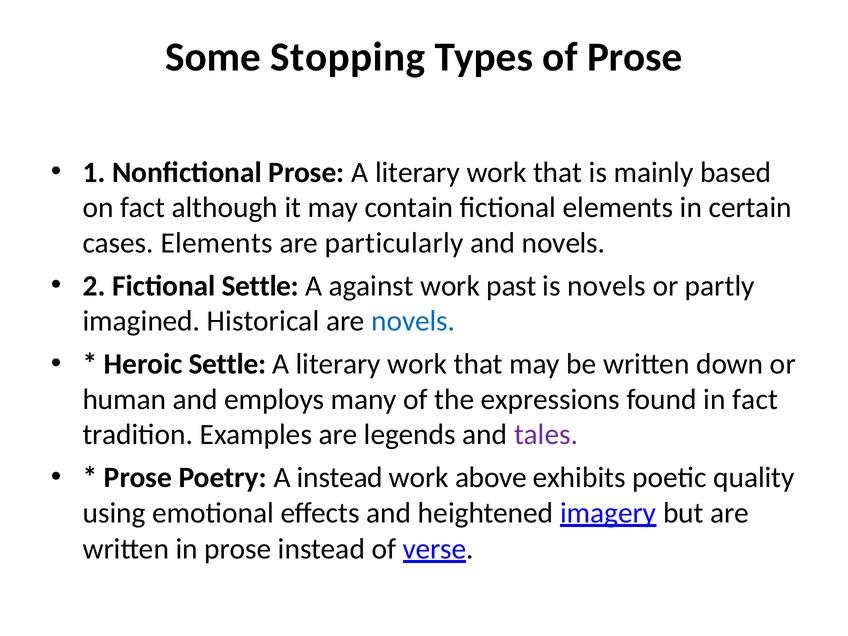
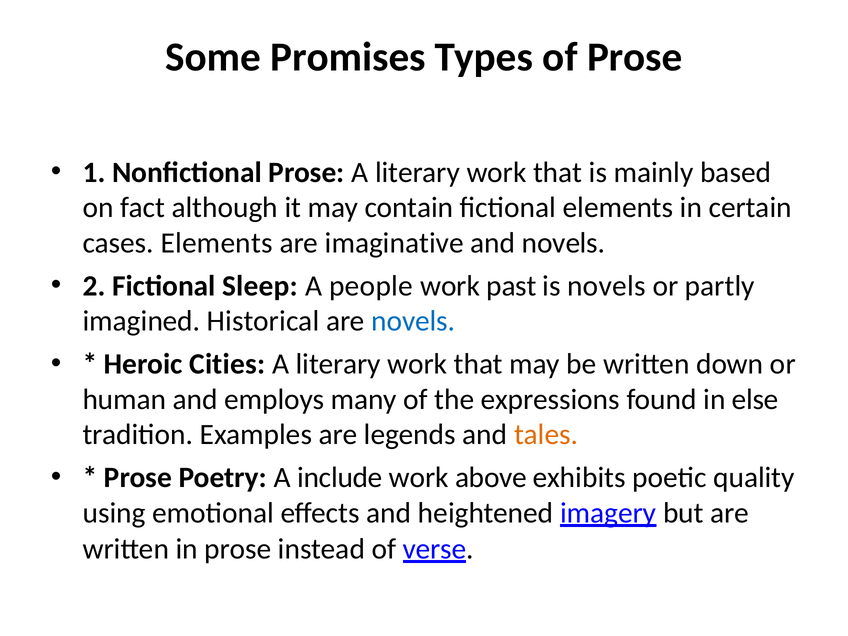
Stopping: Stopping -> Promises
particularly: particularly -> imaginative
Fictional Settle: Settle -> Sleep
against: against -> people
Heroic Settle: Settle -> Cities
in fact: fact -> else
tales colour: purple -> orange
A instead: instead -> include
